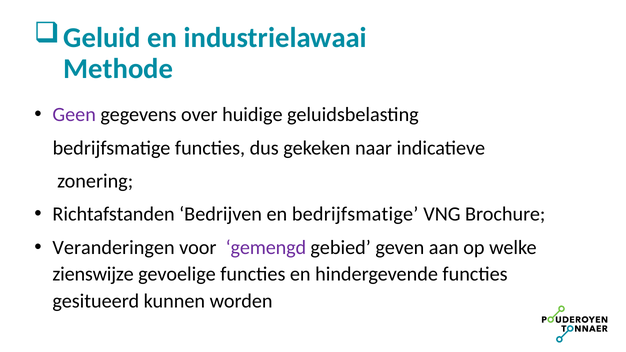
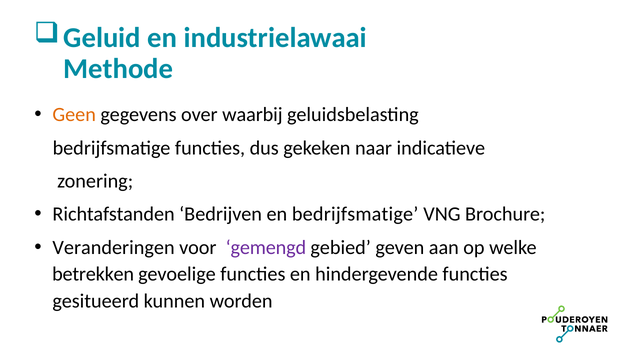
Geen colour: purple -> orange
huidige: huidige -> waarbij
zienswijze: zienswijze -> betrekken
